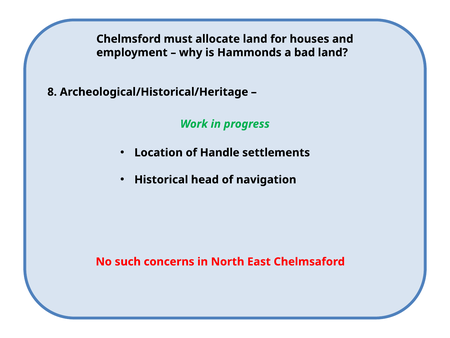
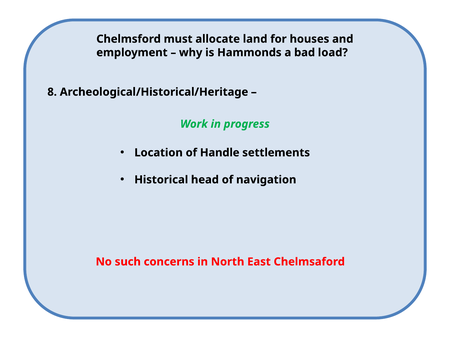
bad land: land -> load
